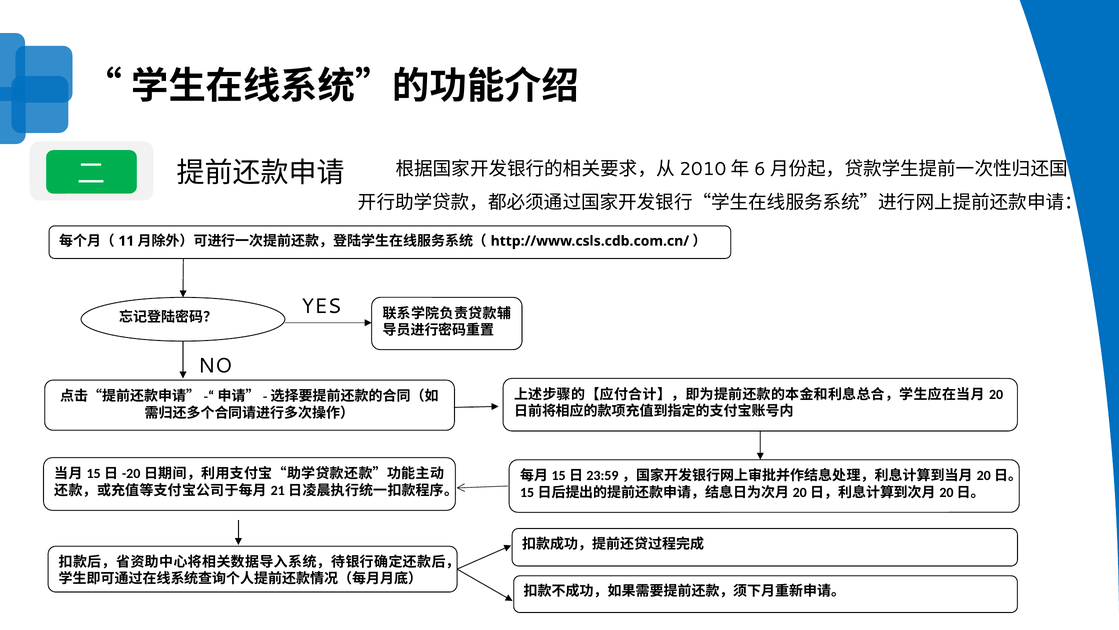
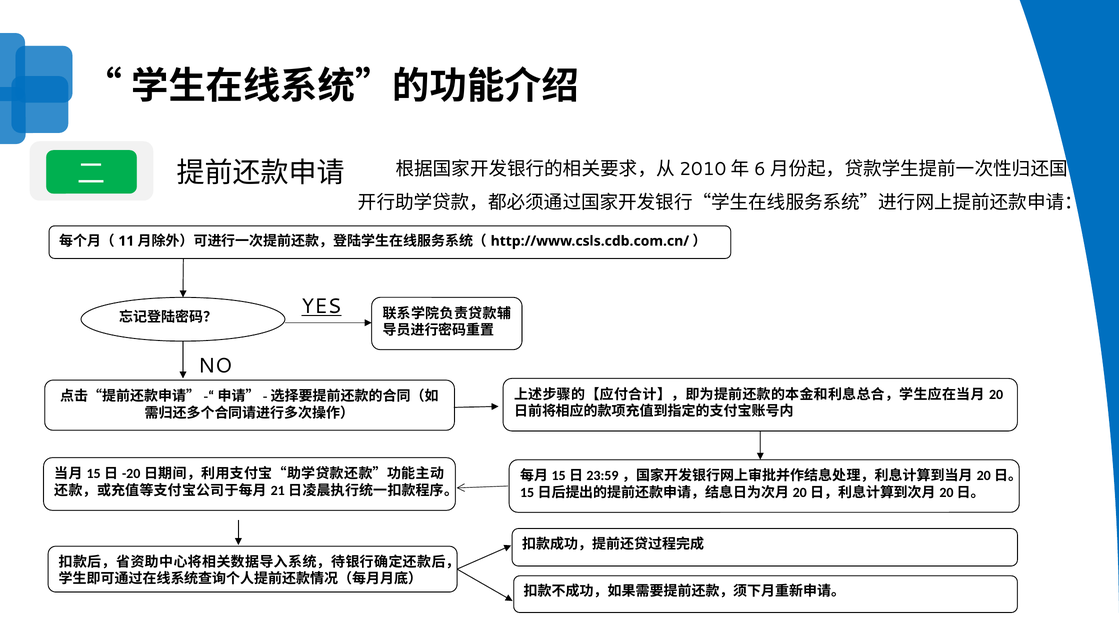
YES underline: none -> present
